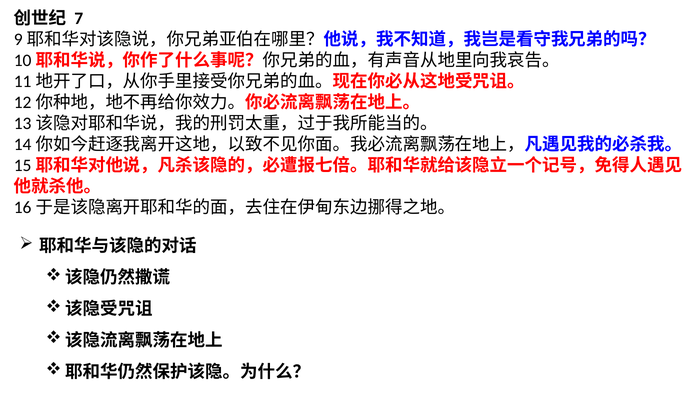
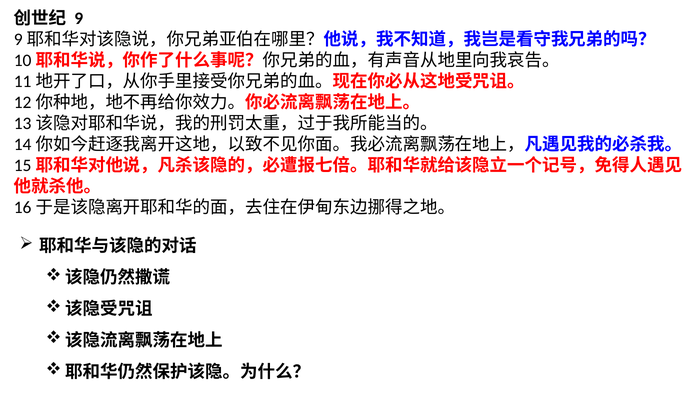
7: 7 -> 9
